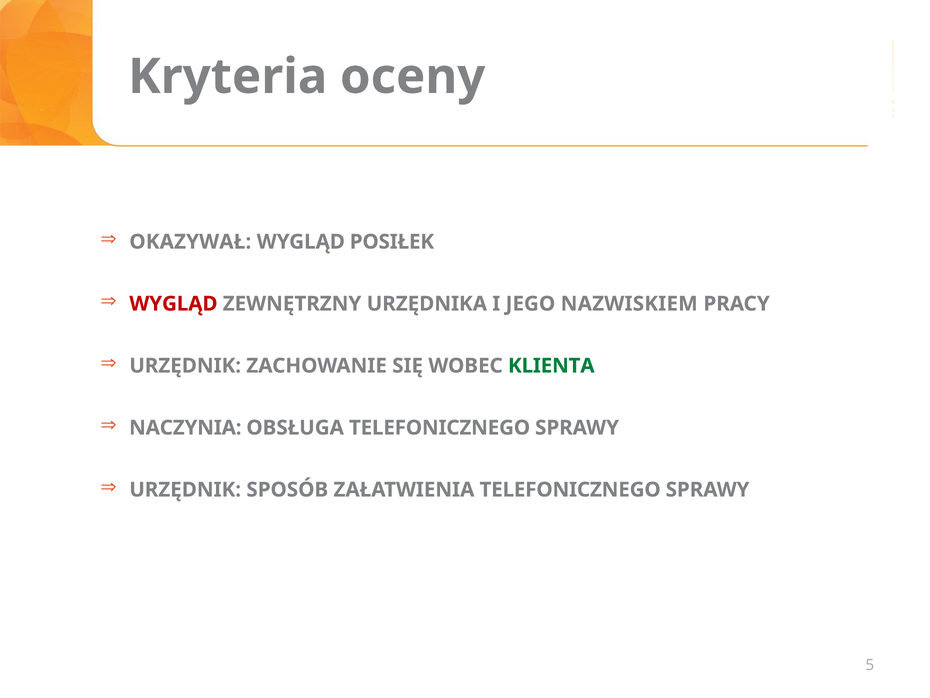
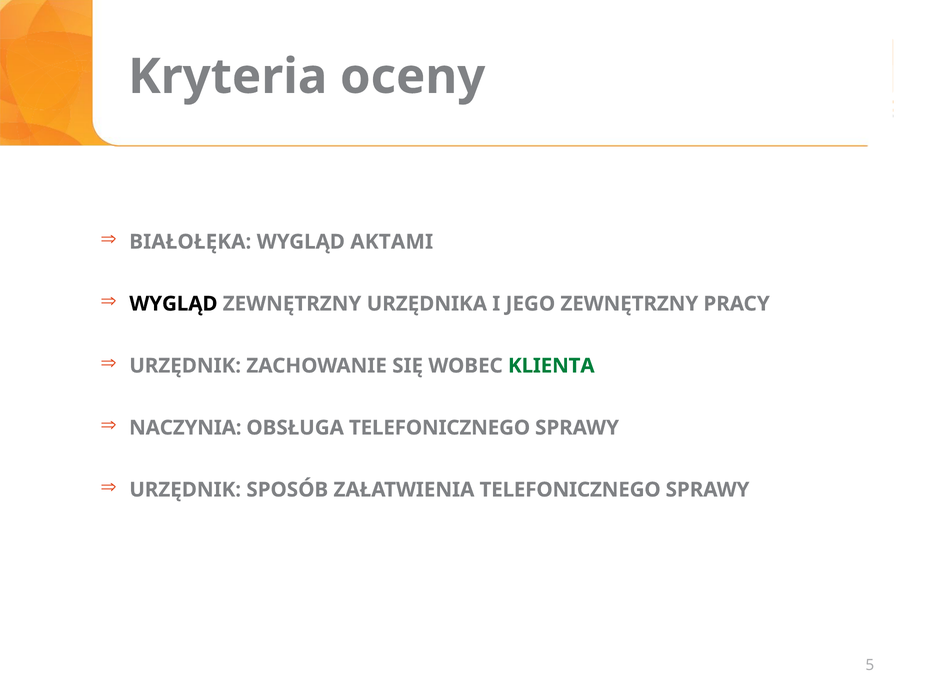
OKAZYWAŁ: OKAZYWAŁ -> BIAŁOŁĘKA
POSIŁEK: POSIŁEK -> AKTAMI
WYGLĄD at (173, 304) colour: red -> black
JEGO NAZWISKIEM: NAZWISKIEM -> ZEWNĘTRZNY
